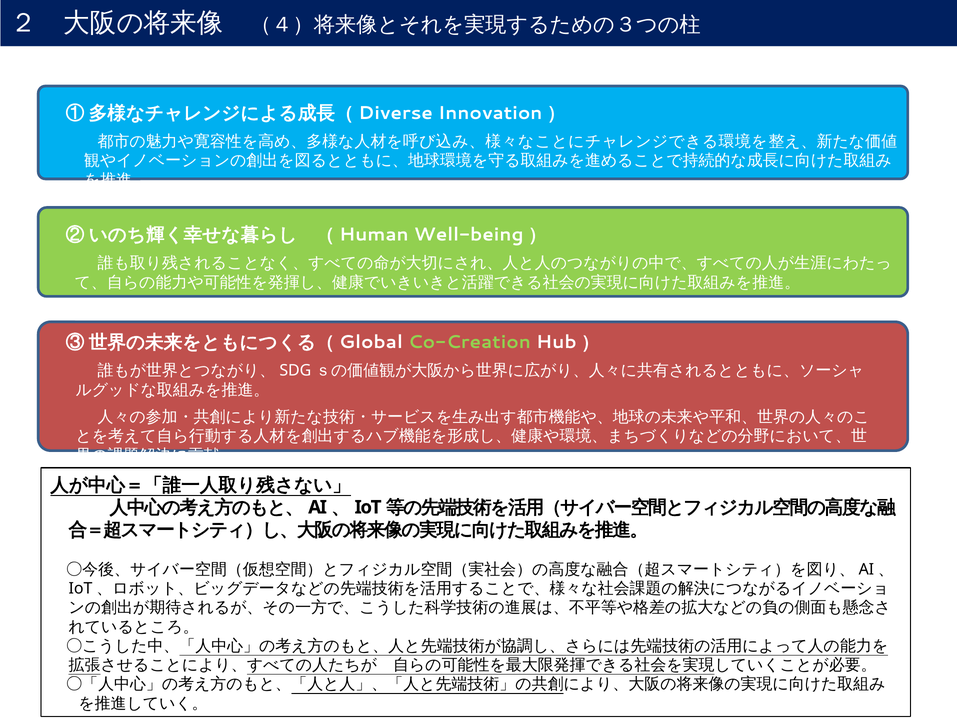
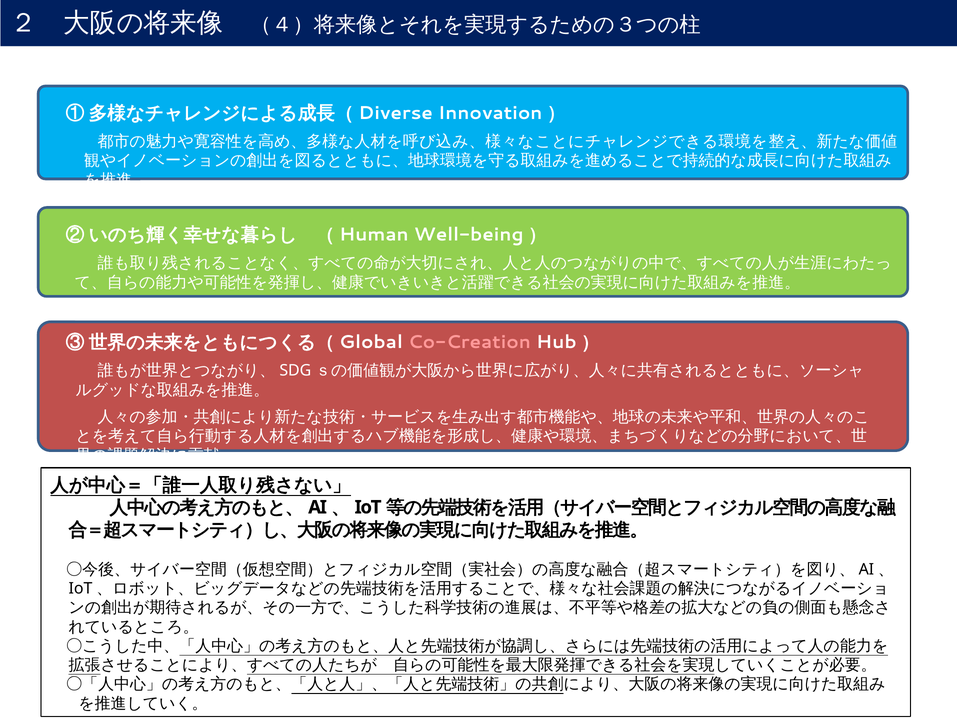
Co-Creation colour: light green -> pink
